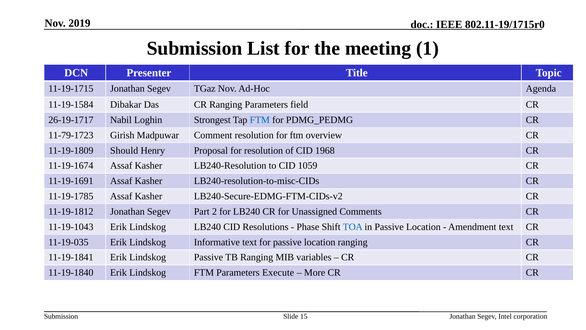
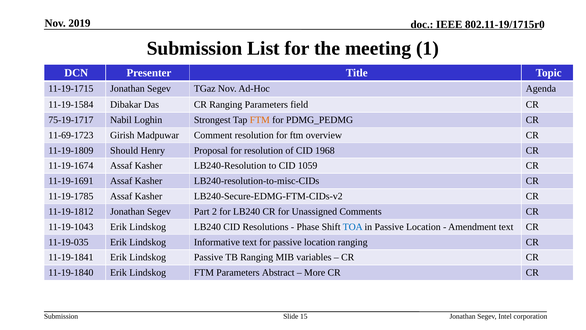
26-19-1717: 26-19-1717 -> 75-19-1717
FTM at (260, 120) colour: blue -> orange
11-79-1723: 11-79-1723 -> 11-69-1723
Execute: Execute -> Abstract
